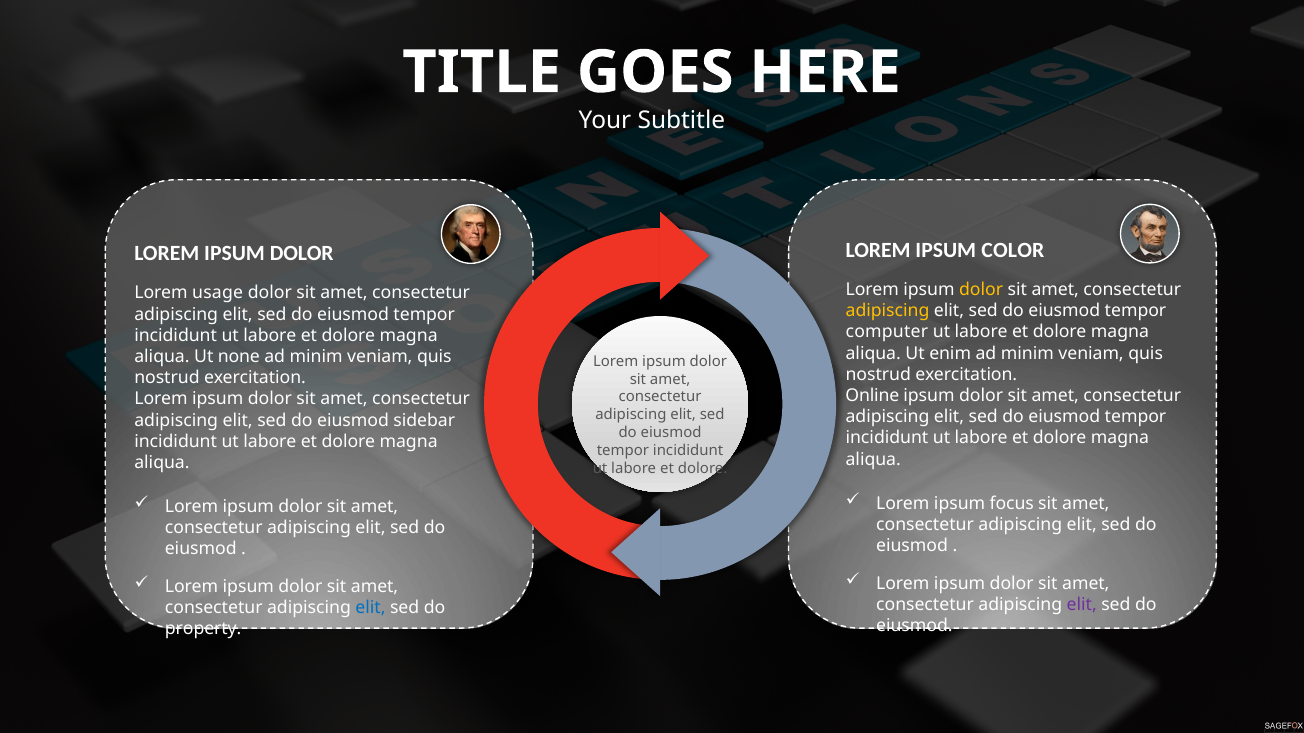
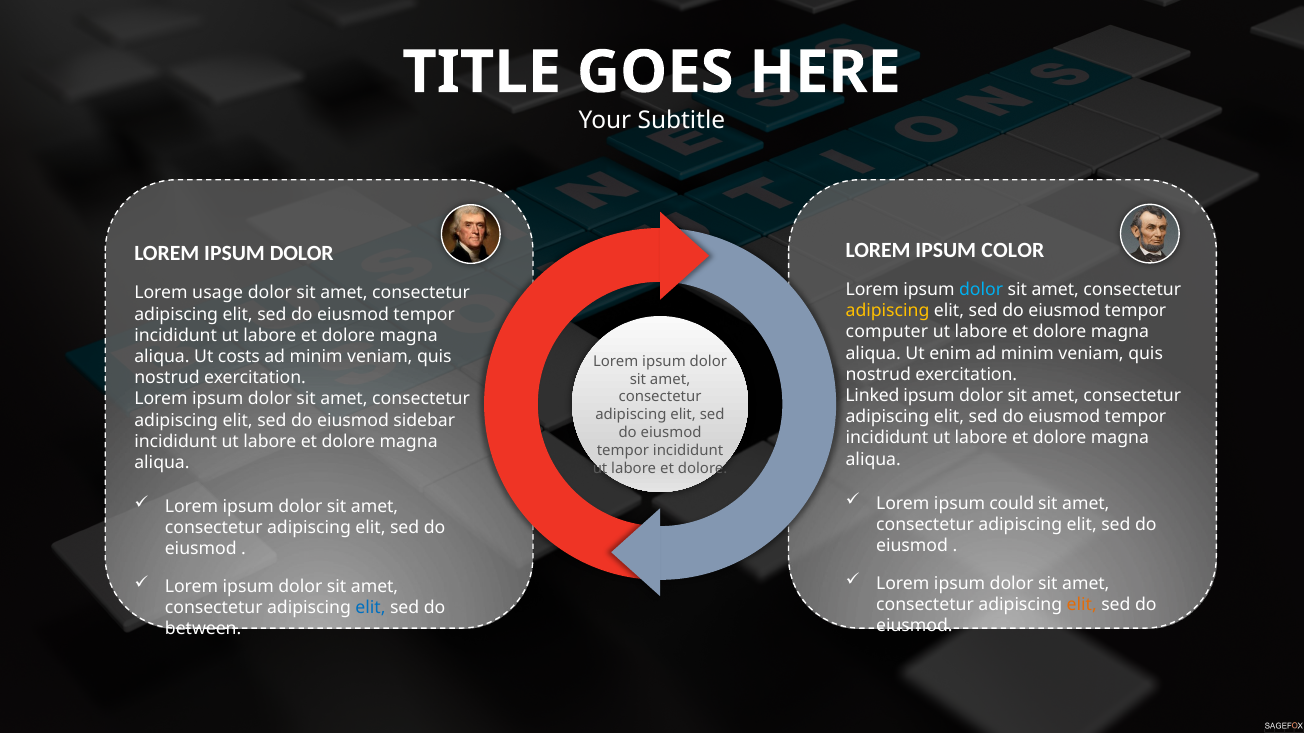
dolor at (981, 290) colour: yellow -> light blue
none: none -> costs
Online: Online -> Linked
focus: focus -> could
elit at (1082, 605) colour: purple -> orange
property: property -> between
